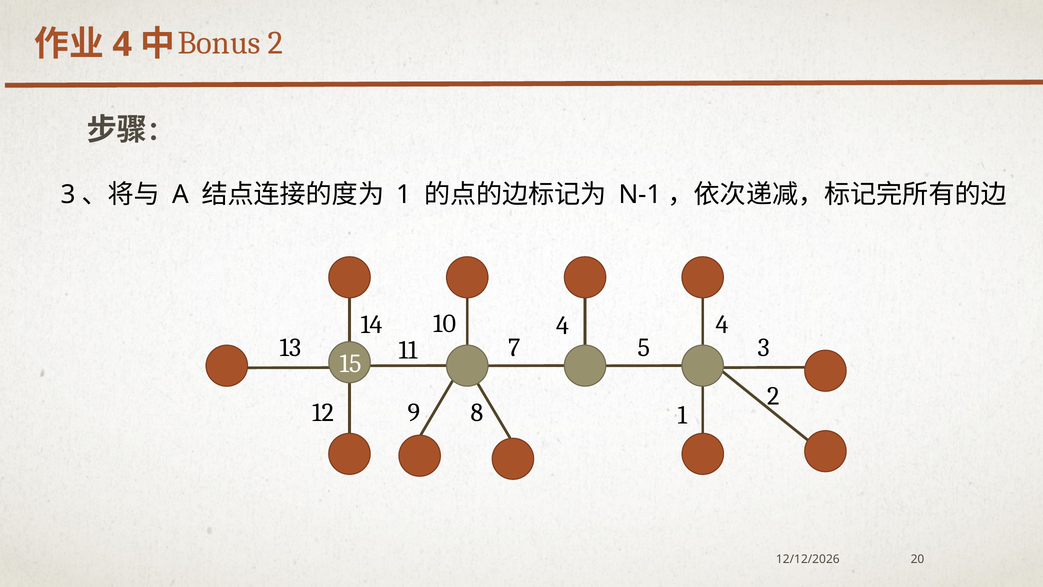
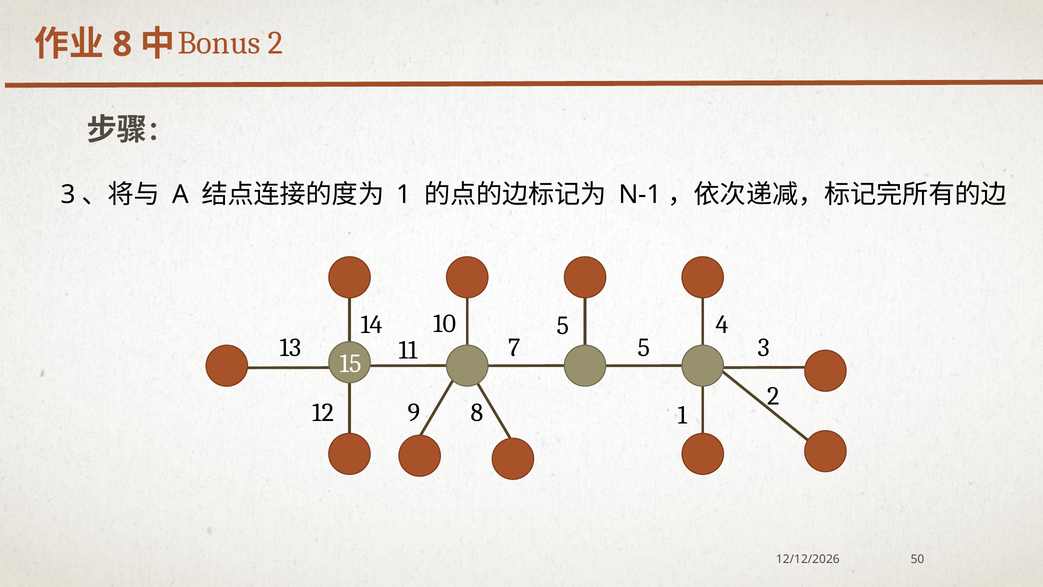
4 at (122, 44): 4 -> 8
10 4: 4 -> 5
20: 20 -> 50
